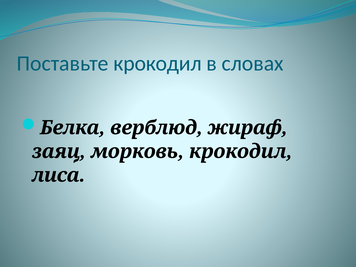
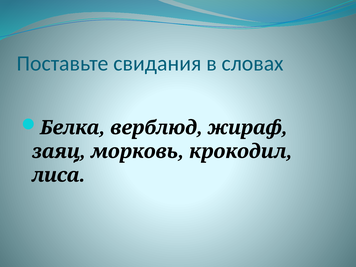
Поставьте крокодил: крокодил -> свидания
